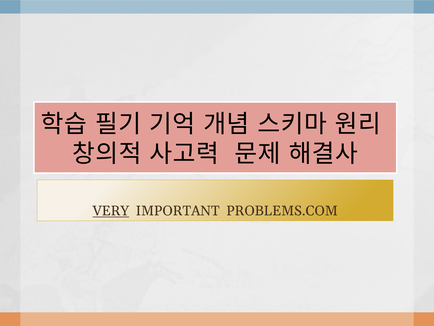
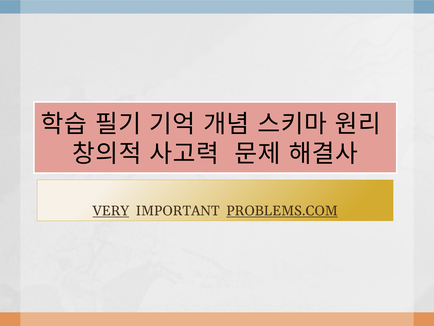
PROBLEMS.COM underline: none -> present
